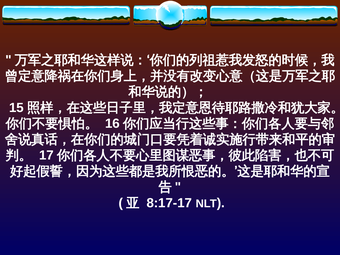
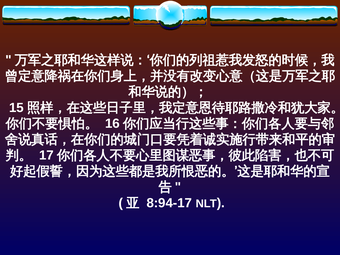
8:17-17: 8:17-17 -> 8:94-17
